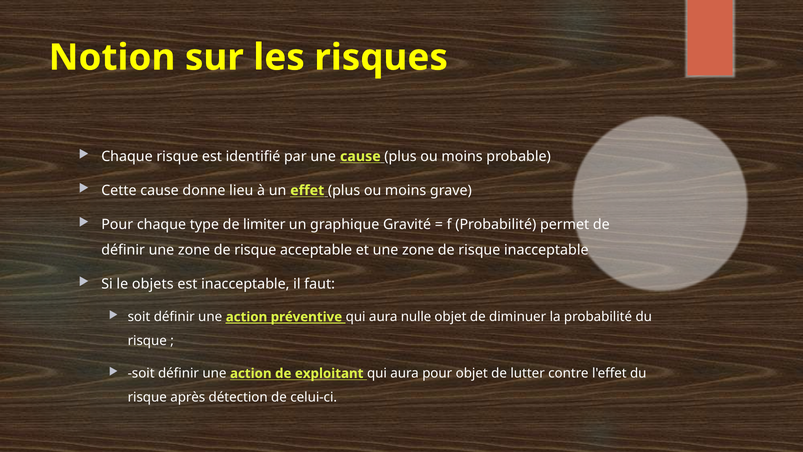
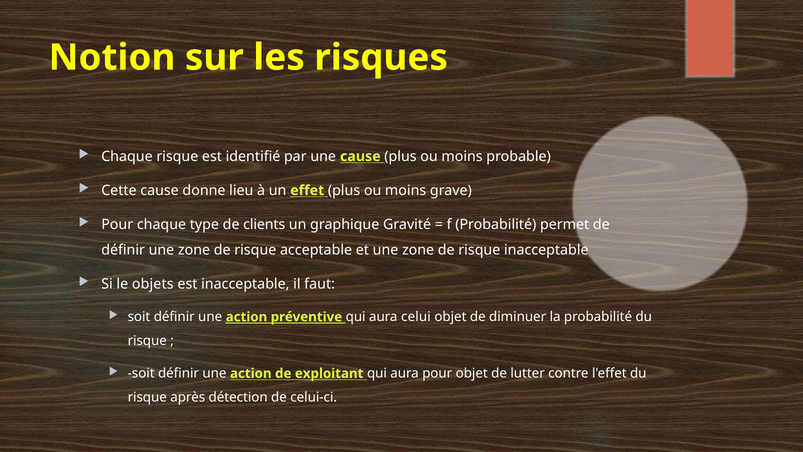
limiter: limiter -> clients
nulle: nulle -> celui
